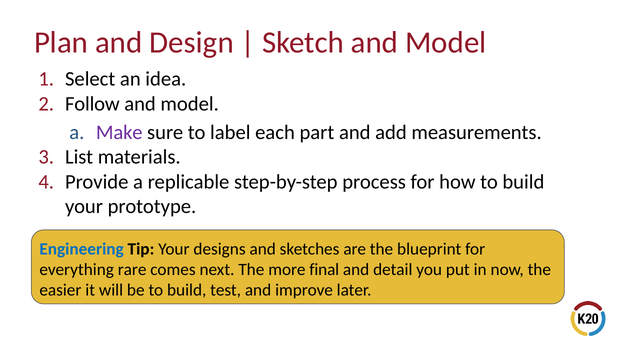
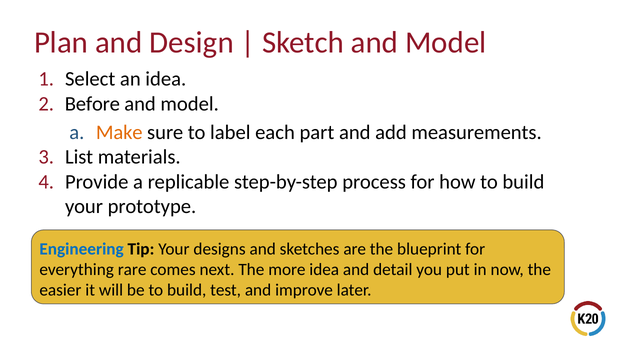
Follow: Follow -> Before
Make colour: purple -> orange
more final: final -> idea
